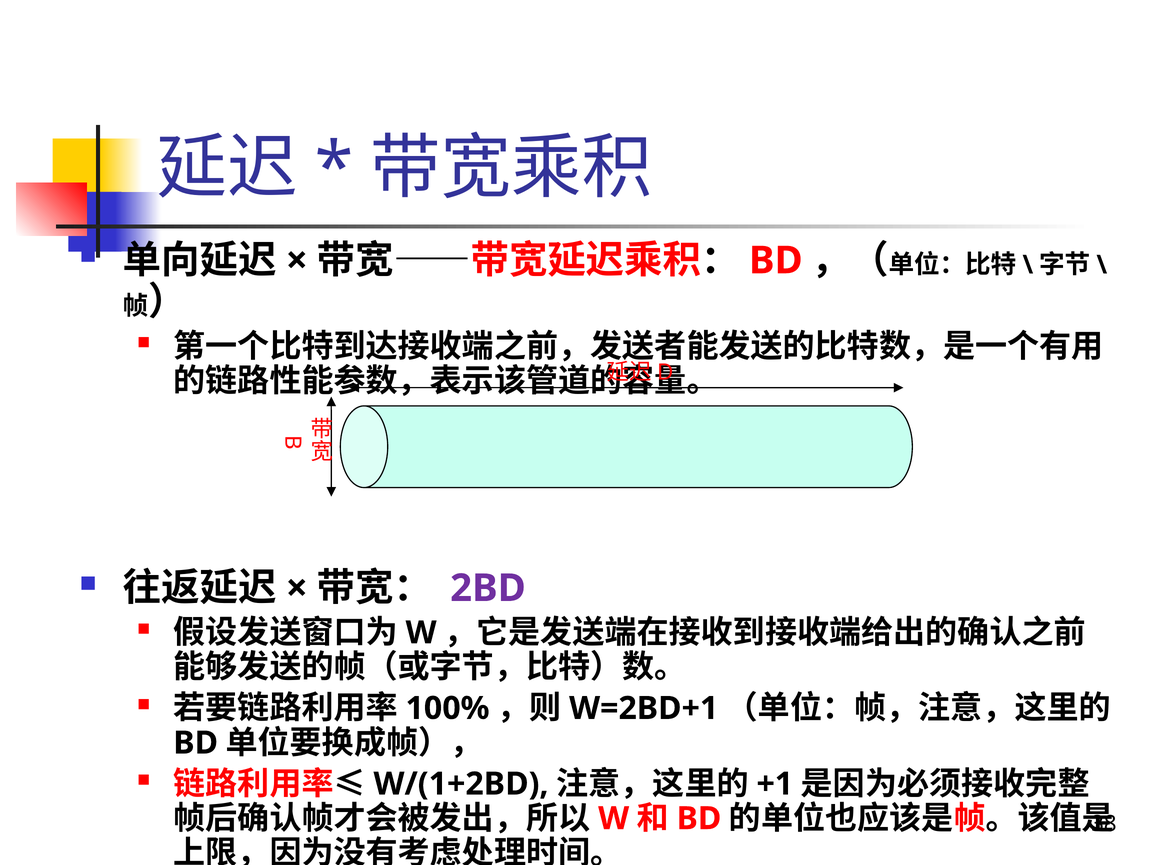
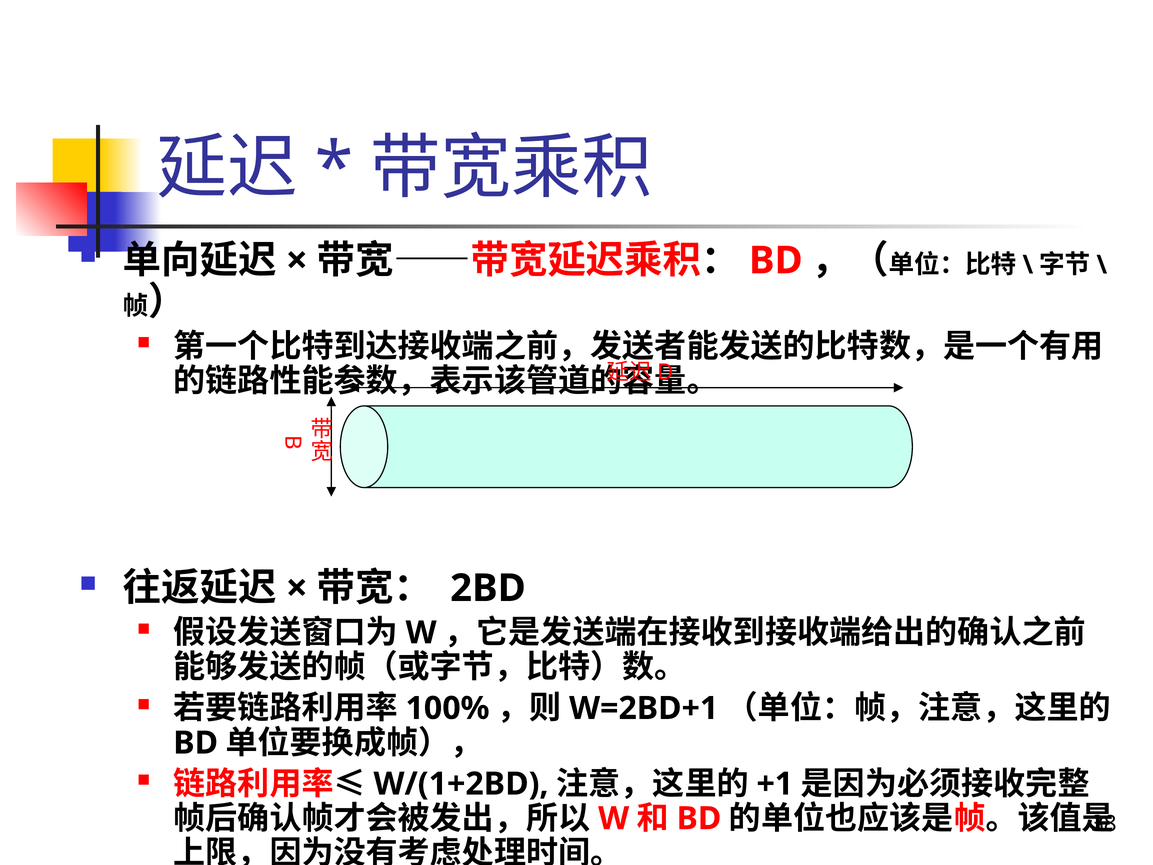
2BD colour: purple -> black
